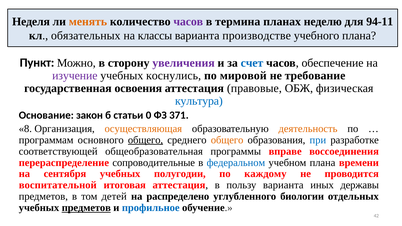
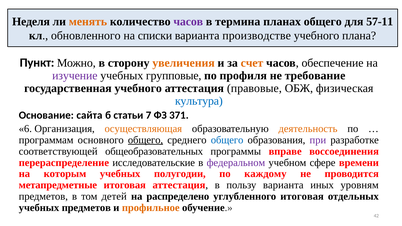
планах неделю: неделю -> общего
94-11: 94-11 -> 57-11
обязательных: обязательных -> обновленного
классы: классы -> списки
увеличения colour: purple -> orange
счет colour: blue -> orange
коснулись: коснулись -> групповые
мировой: мировой -> профиля
государственная освоения: освоения -> учебного
закон: закон -> сайта
0: 0 -> 7
8: 8 -> 6
общего at (227, 140) colour: orange -> blue
при colour: blue -> purple
общеобразовательная: общеобразовательная -> общеобразовательных
сопроводительные: сопроводительные -> исследовательские
федеральном colour: blue -> purple
учебном плана: плана -> сфере
сентября: сентября -> которым
воспитательной: воспитательной -> метапредметные
державы: державы -> уровням
углубленного биологии: биологии -> итоговая
предметов at (86, 208) underline: present -> none
профильное colour: blue -> orange
